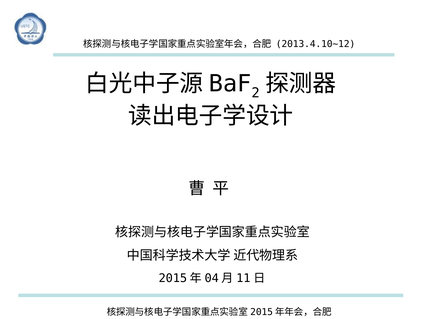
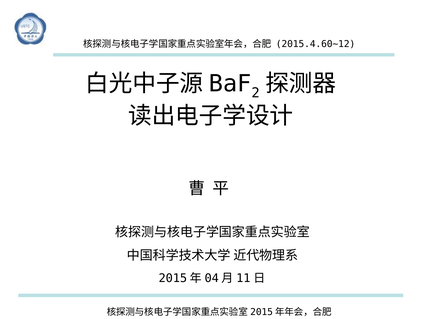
2013.4.10~12: 2013.4.10~12 -> 2015.4.60~12
